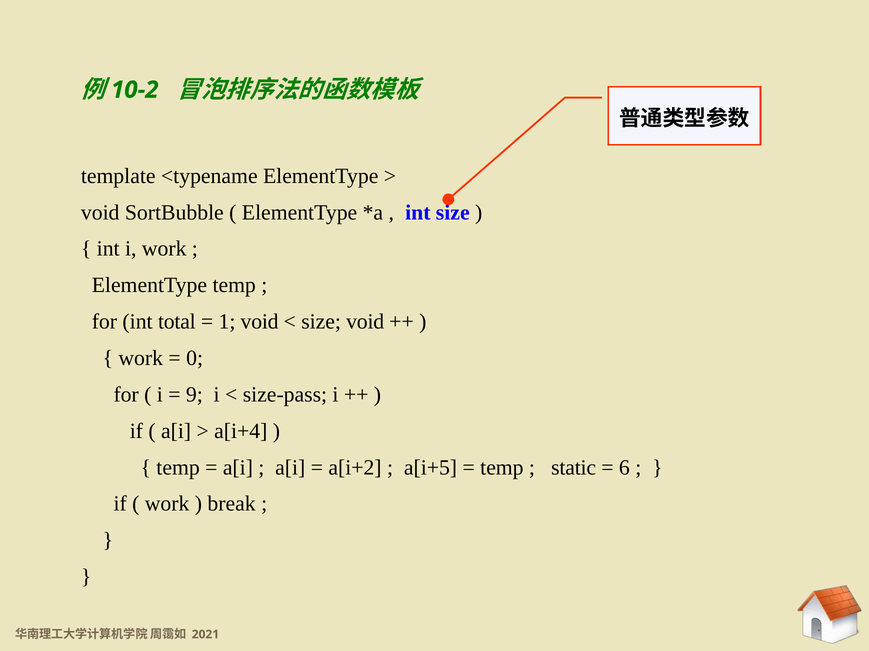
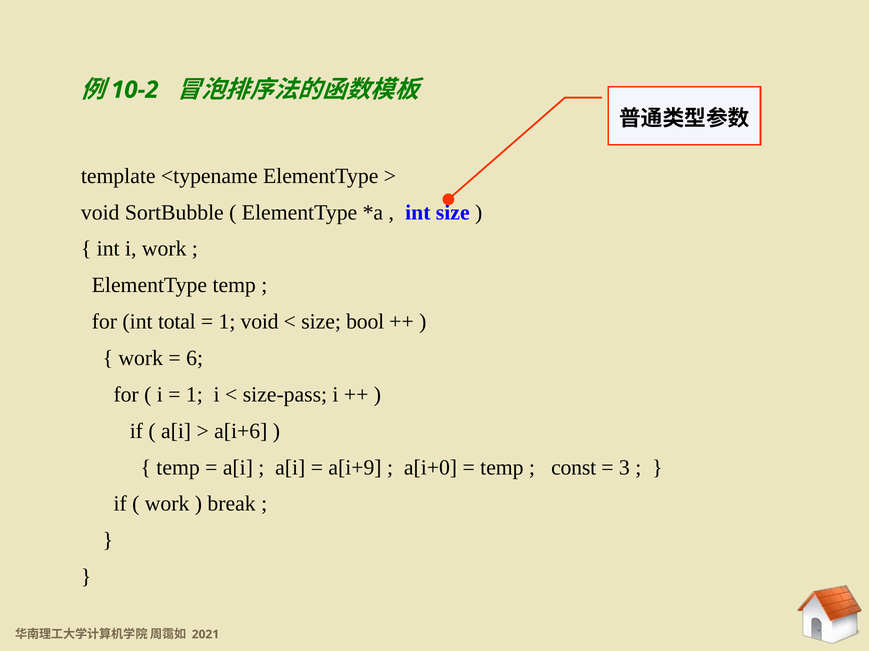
size void: void -> bool
0: 0 -> 6
9 at (194, 395): 9 -> 1
a[i+4: a[i+4 -> a[i+6
a[i+2: a[i+2 -> a[i+9
a[i+5: a[i+5 -> a[i+0
static: static -> const
6: 6 -> 3
